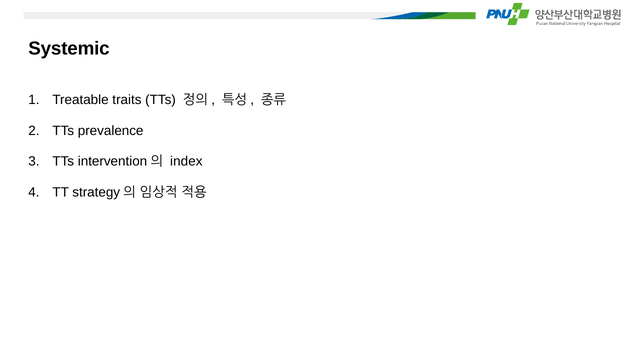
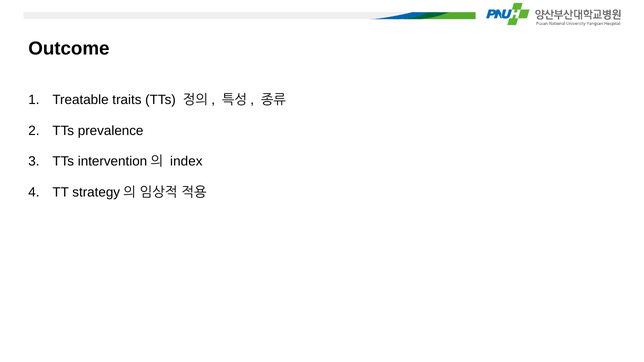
Systemic: Systemic -> Outcome
